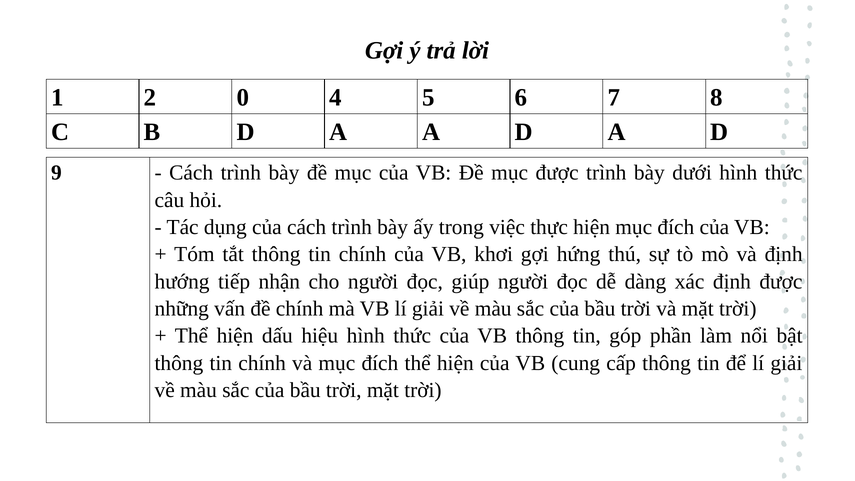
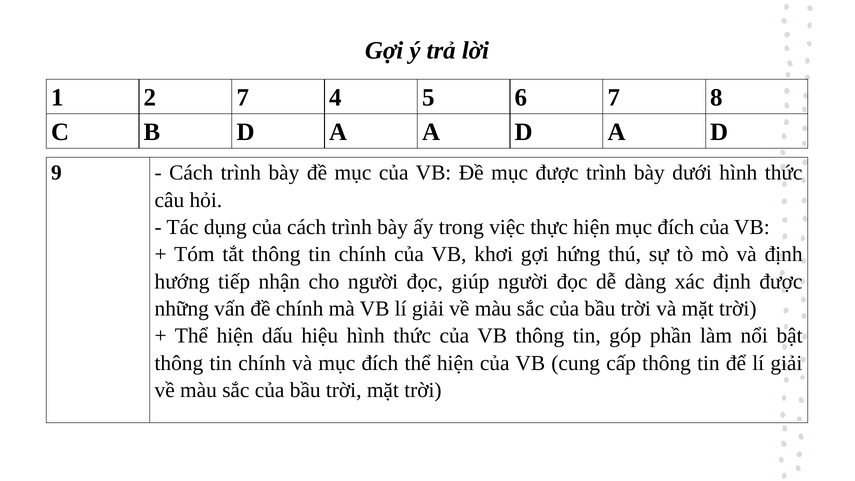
2 0: 0 -> 7
